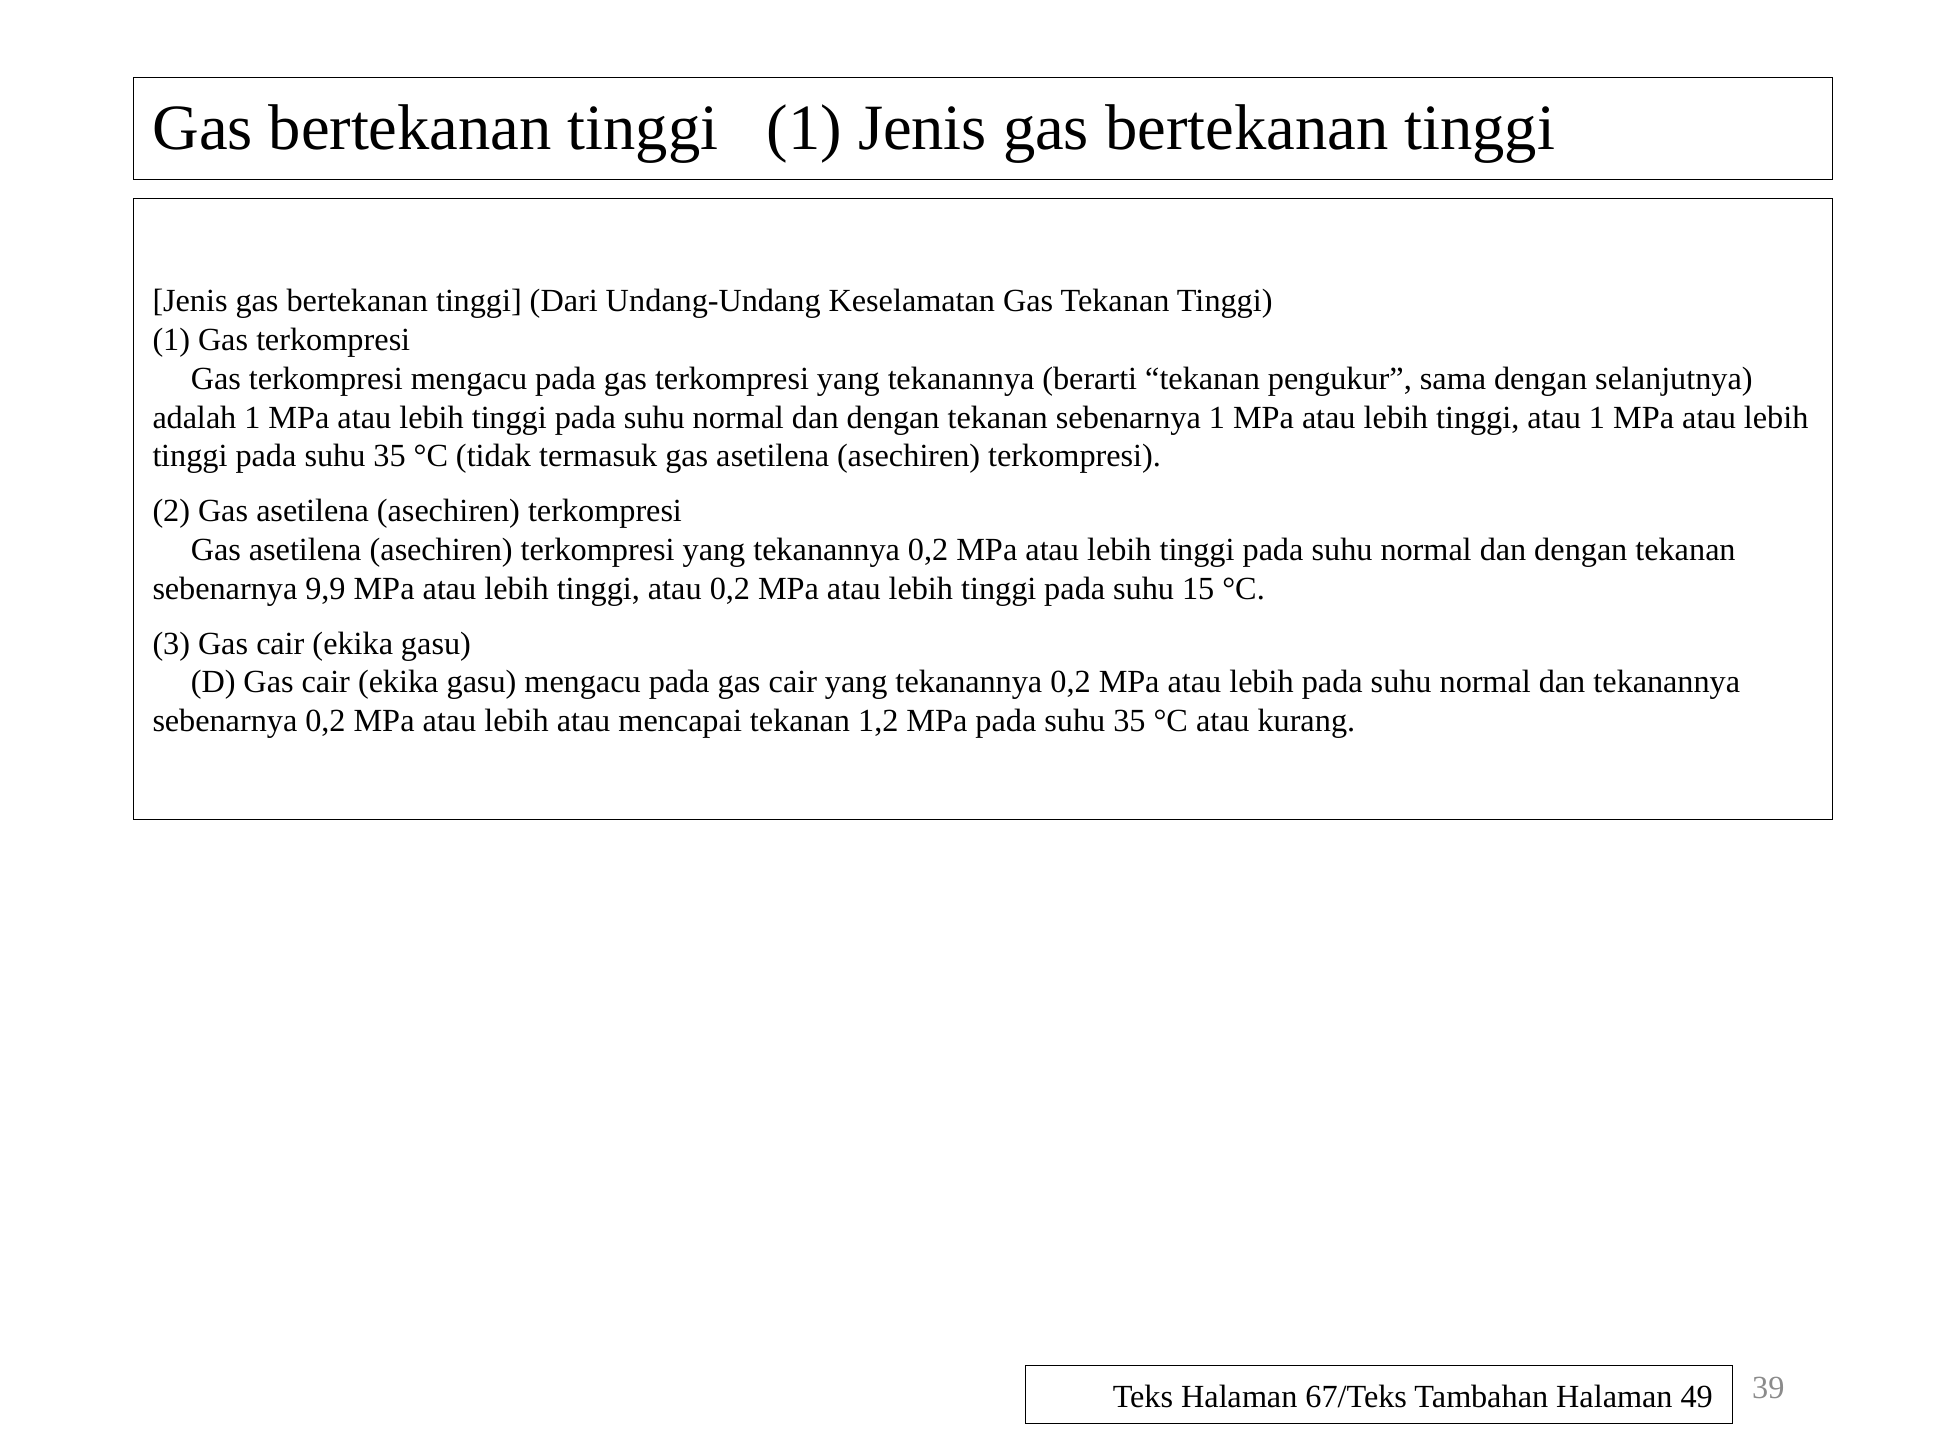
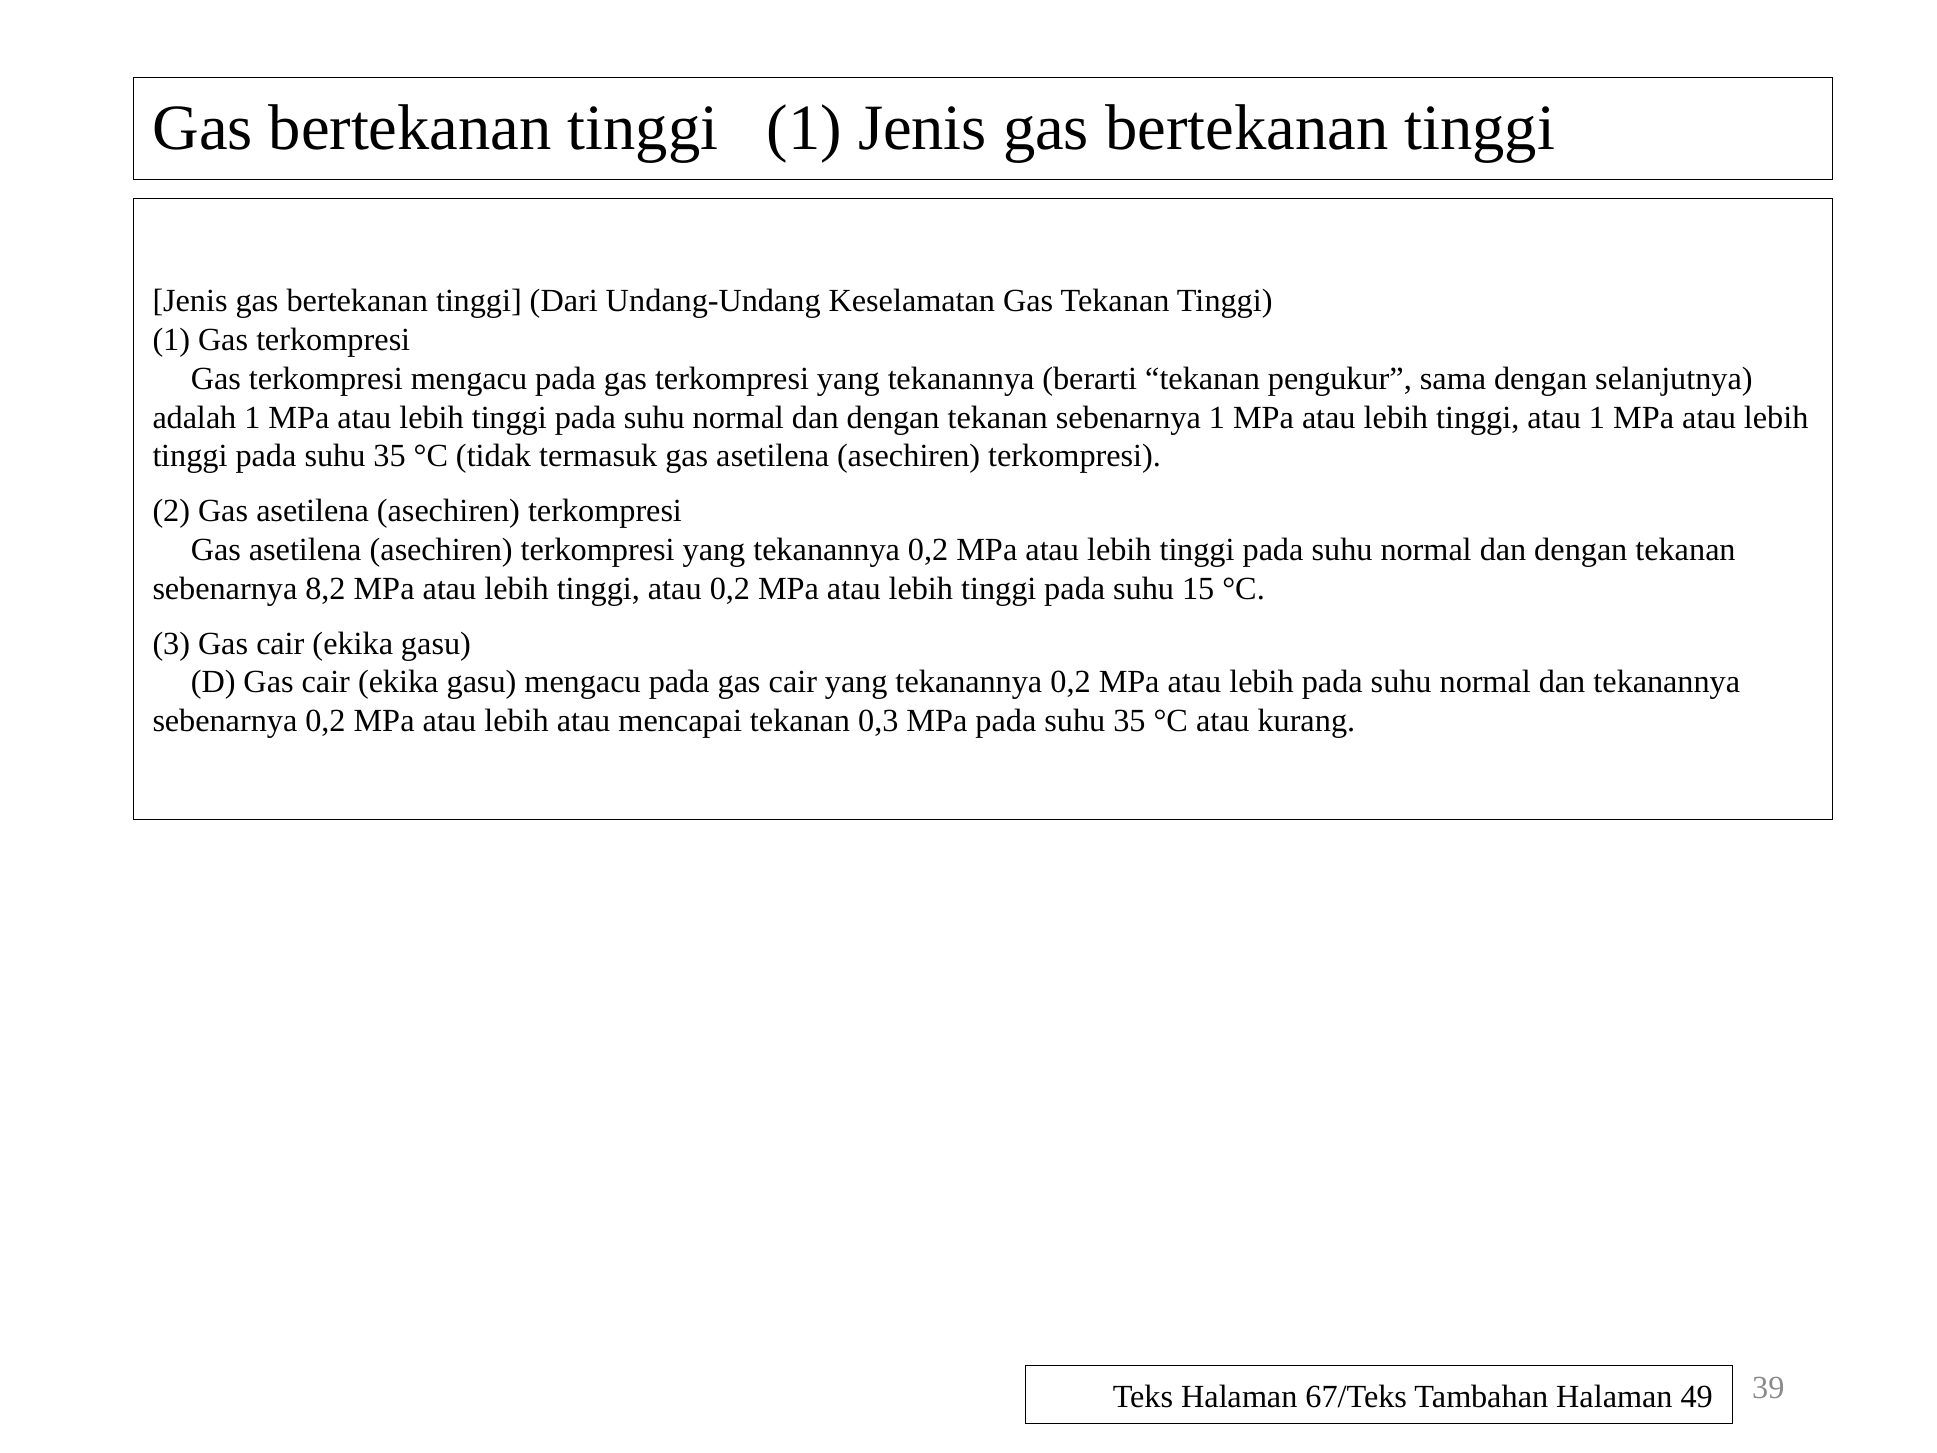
9,9: 9,9 -> 8,2
1,2: 1,2 -> 0,3
